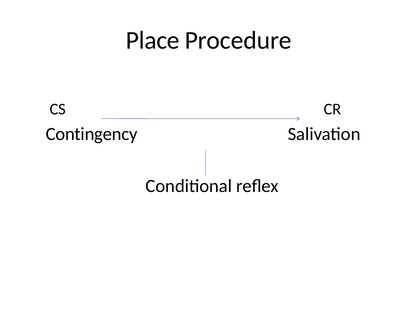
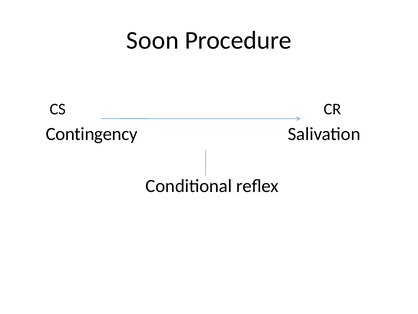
Place: Place -> Soon
